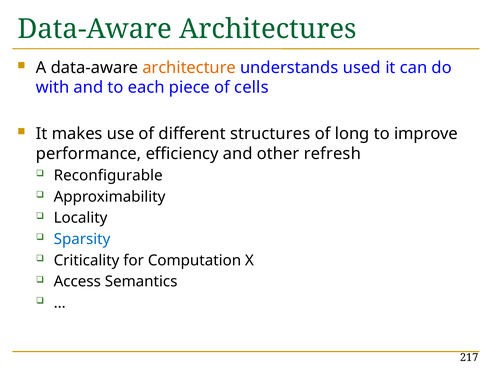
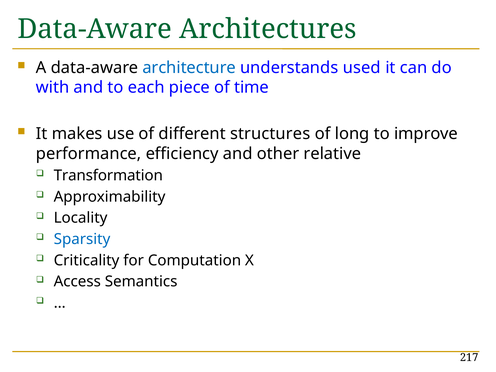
architecture colour: orange -> blue
cells: cells -> time
refresh: refresh -> relative
Reconfigurable: Reconfigurable -> Transformation
